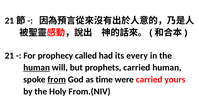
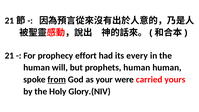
called: called -> effort
human at (37, 68) underline: present -> none
prophets carried: carried -> human
time: time -> your
From.(NIV: From.(NIV -> Glory.(NIV
